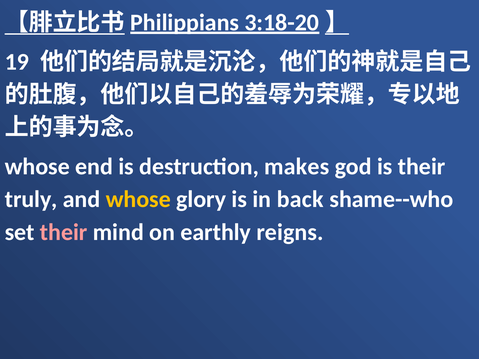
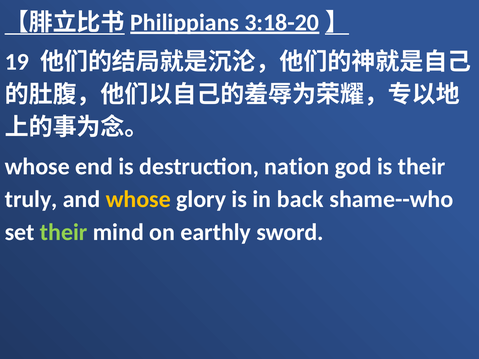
makes: makes -> nation
their at (64, 232) colour: pink -> light green
reigns: reigns -> sword
